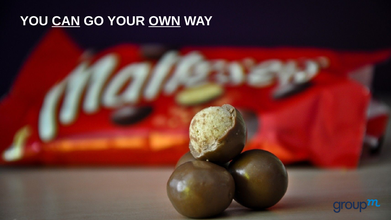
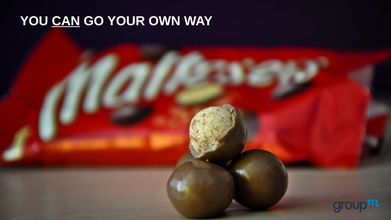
OWN underline: present -> none
